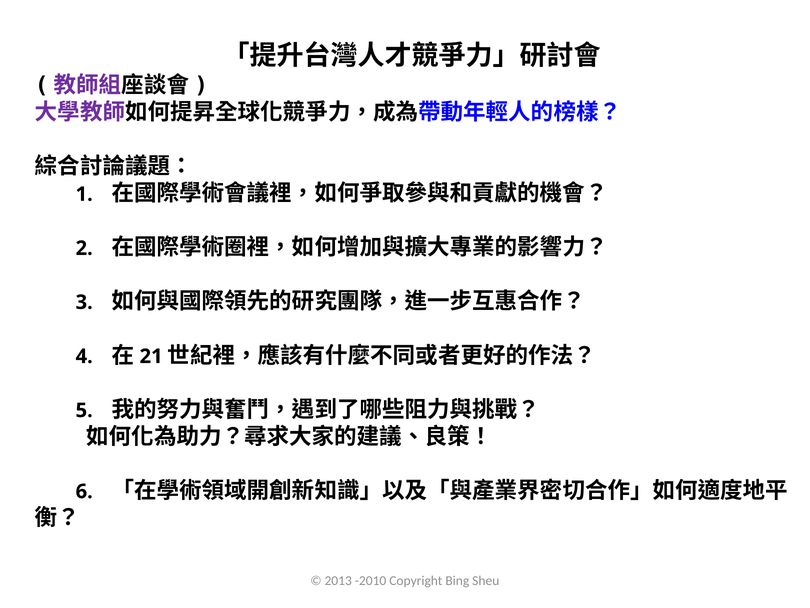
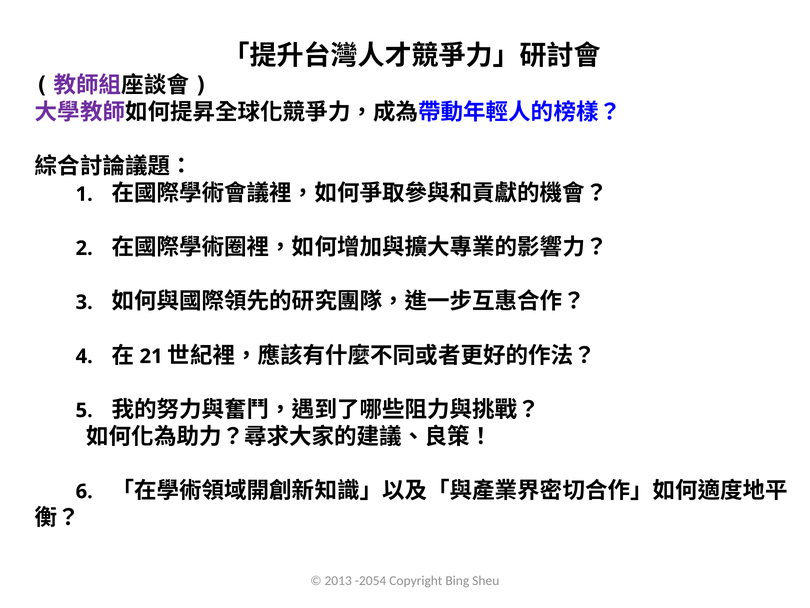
-2010: -2010 -> -2054
